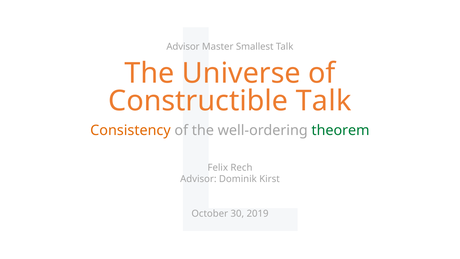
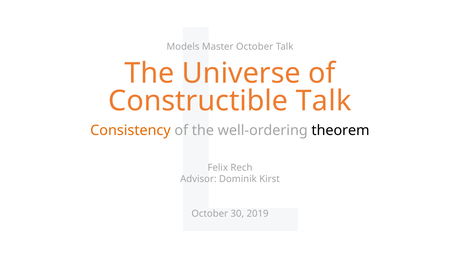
Advisor at (183, 47): Advisor -> Models
Master Smallest: Smallest -> October
theorem colour: green -> black
